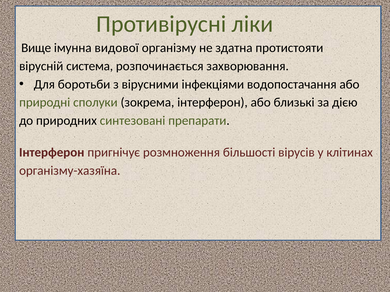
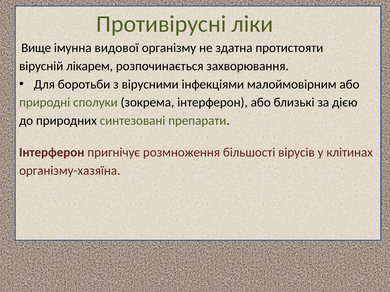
система: система -> лікарем
водопостачання: водопостачання -> малоймовірним
